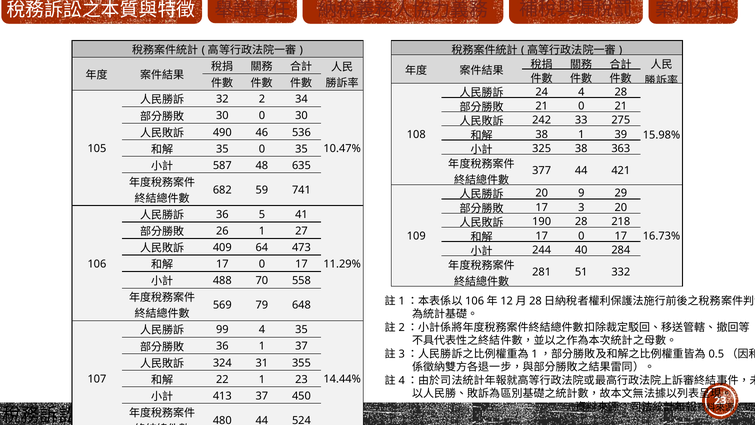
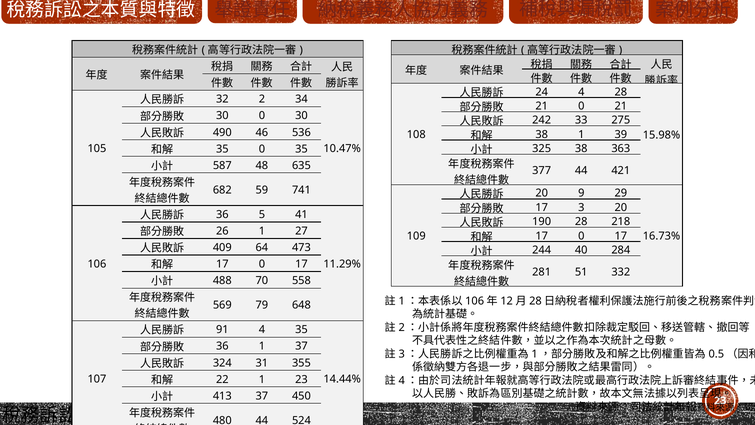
99: 99 -> 91
